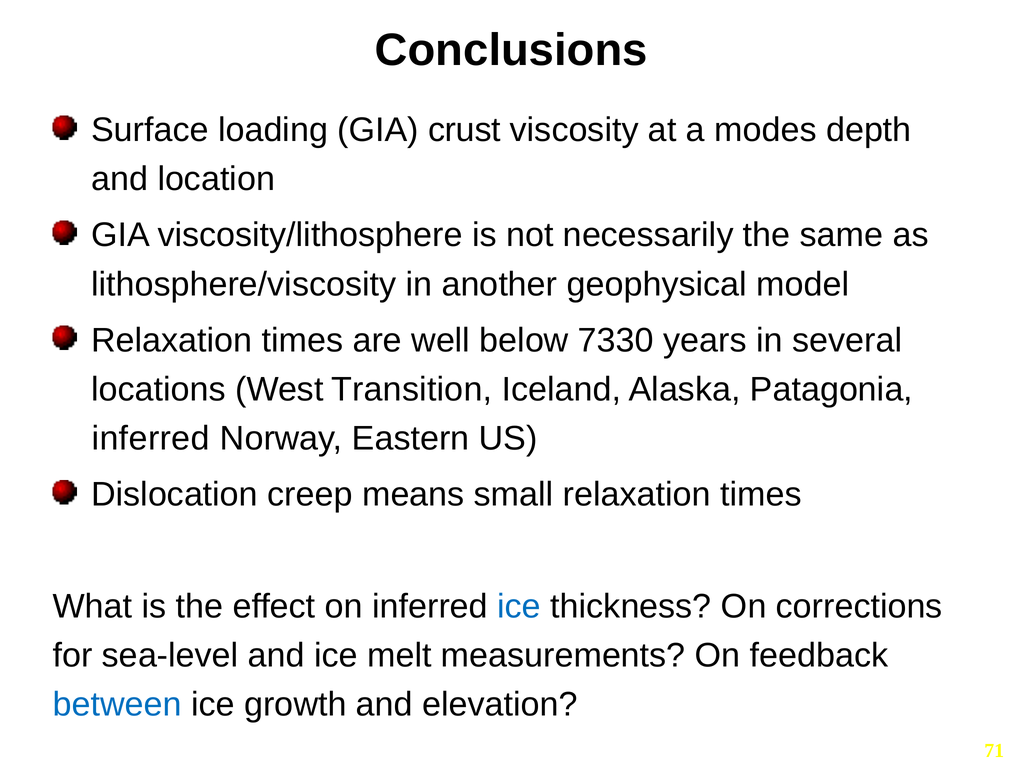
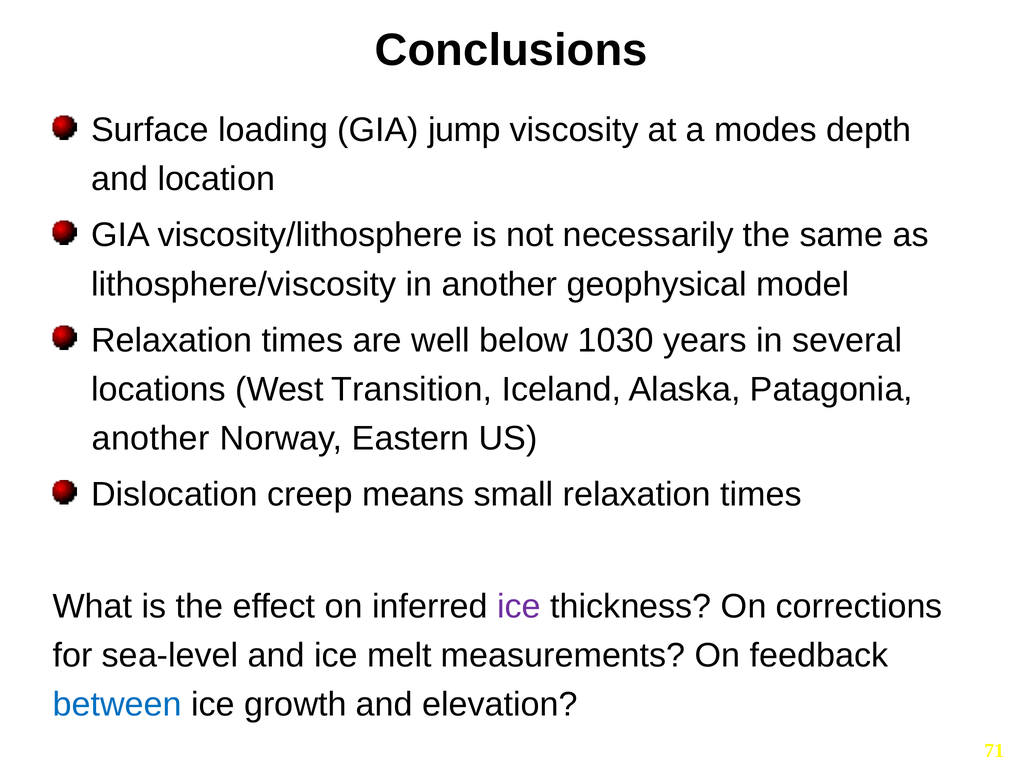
crust: crust -> jump
7330: 7330 -> 1030
inferred at (151, 438): inferred -> another
ice at (519, 606) colour: blue -> purple
